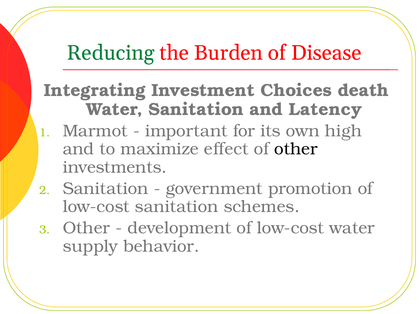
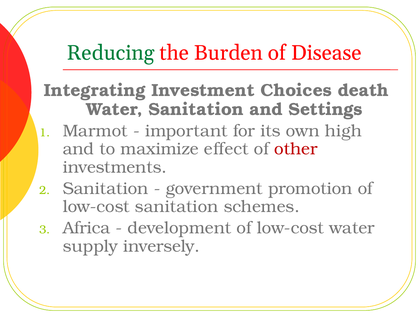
Latency: Latency -> Settings
other at (296, 149) colour: black -> red
Other at (86, 228): Other -> Africa
behavior: behavior -> inversely
